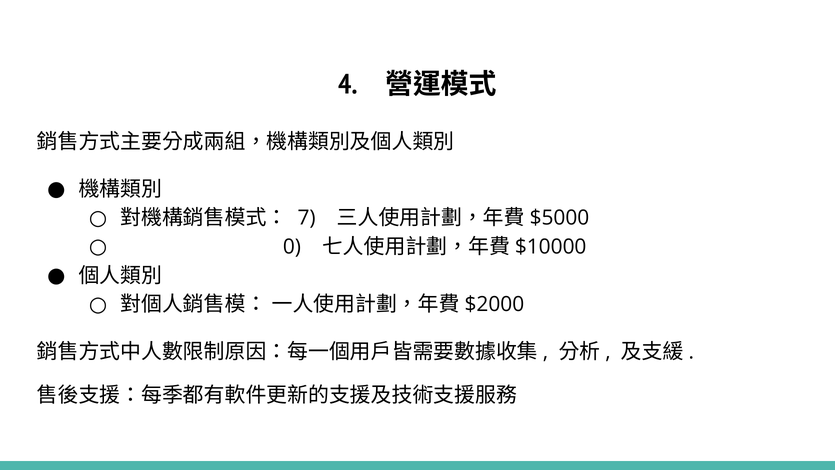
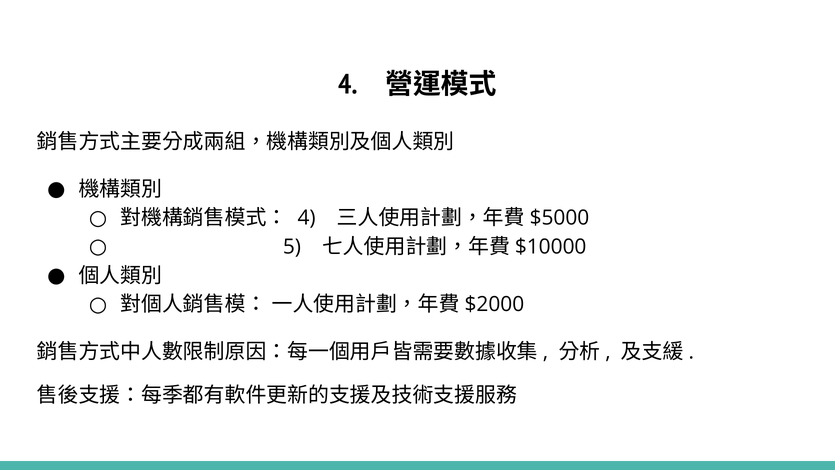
7 at (307, 218): 7 -> 4
0: 0 -> 5
